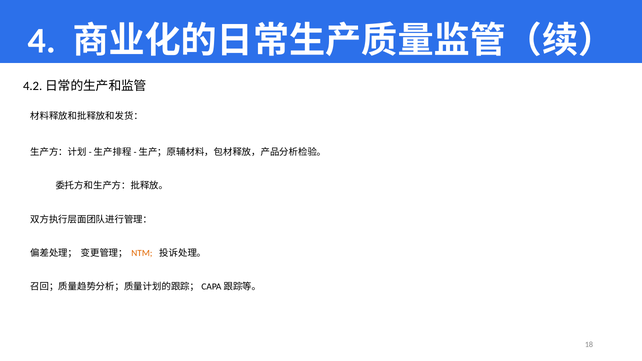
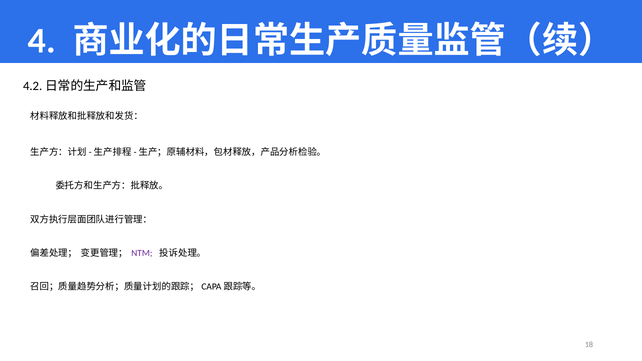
NTM colour: orange -> purple
